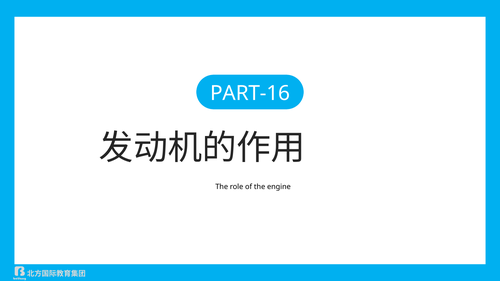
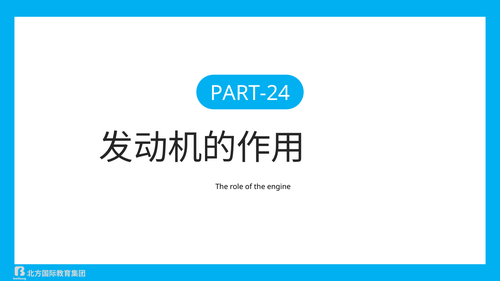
PART-16: PART-16 -> PART-24
